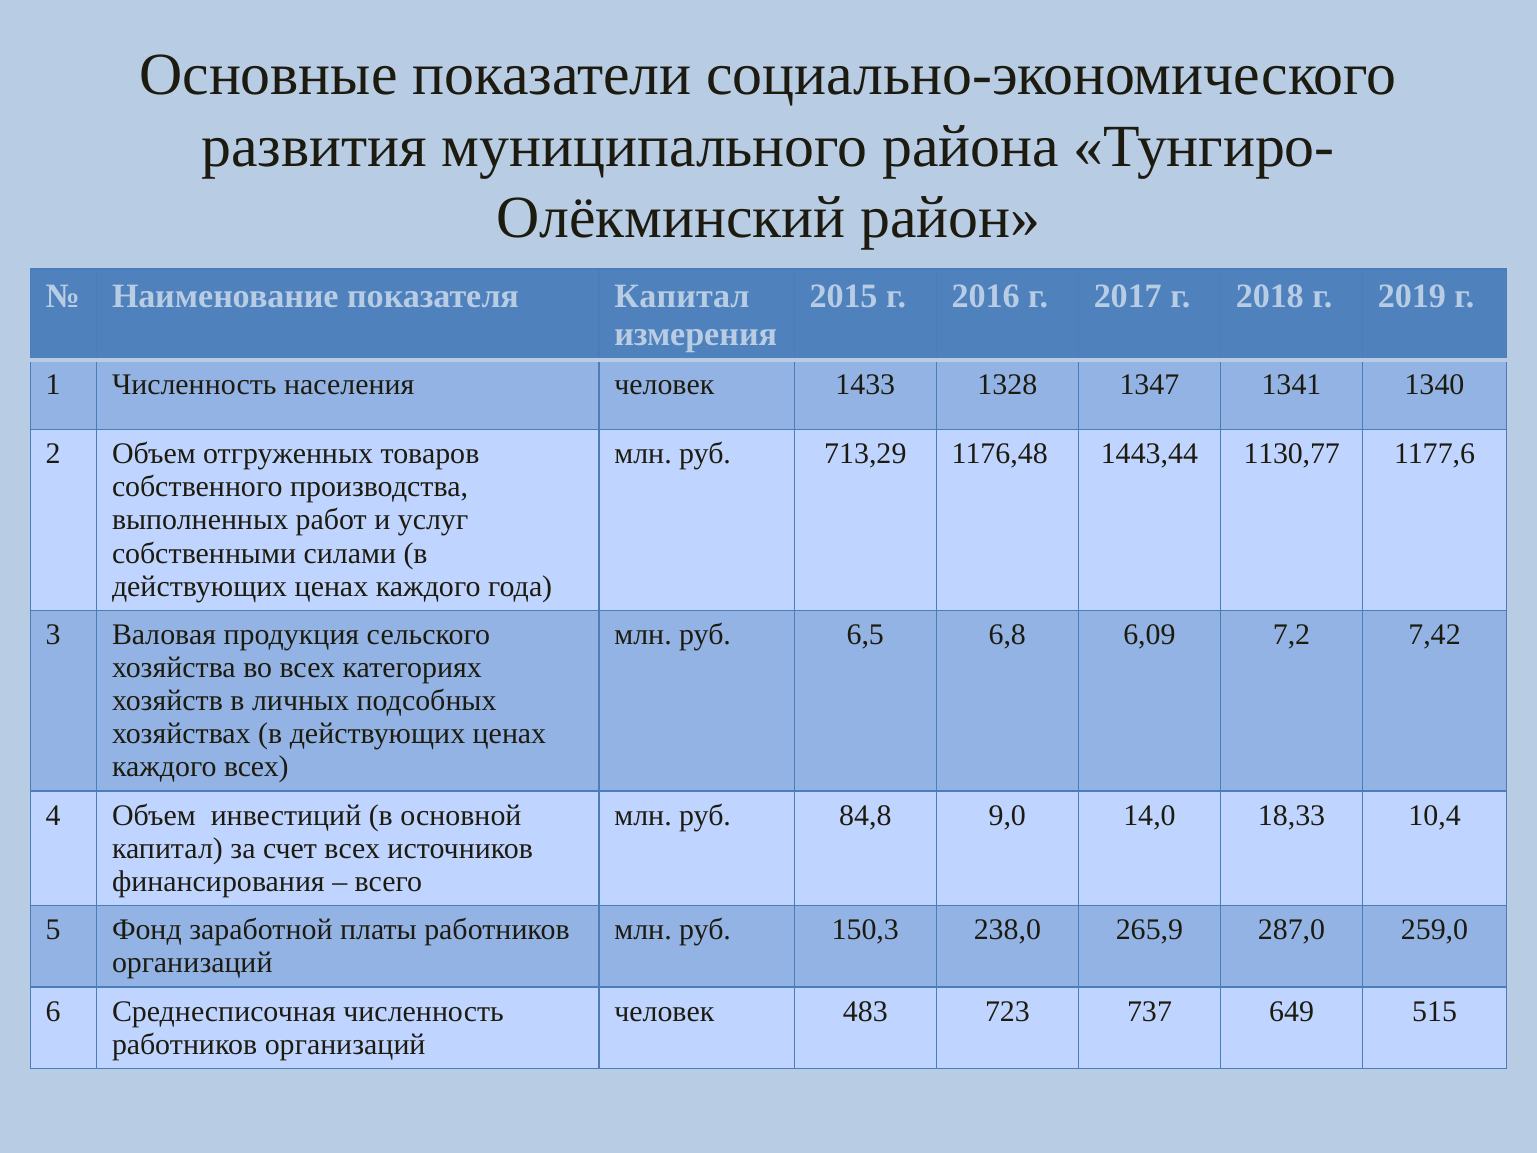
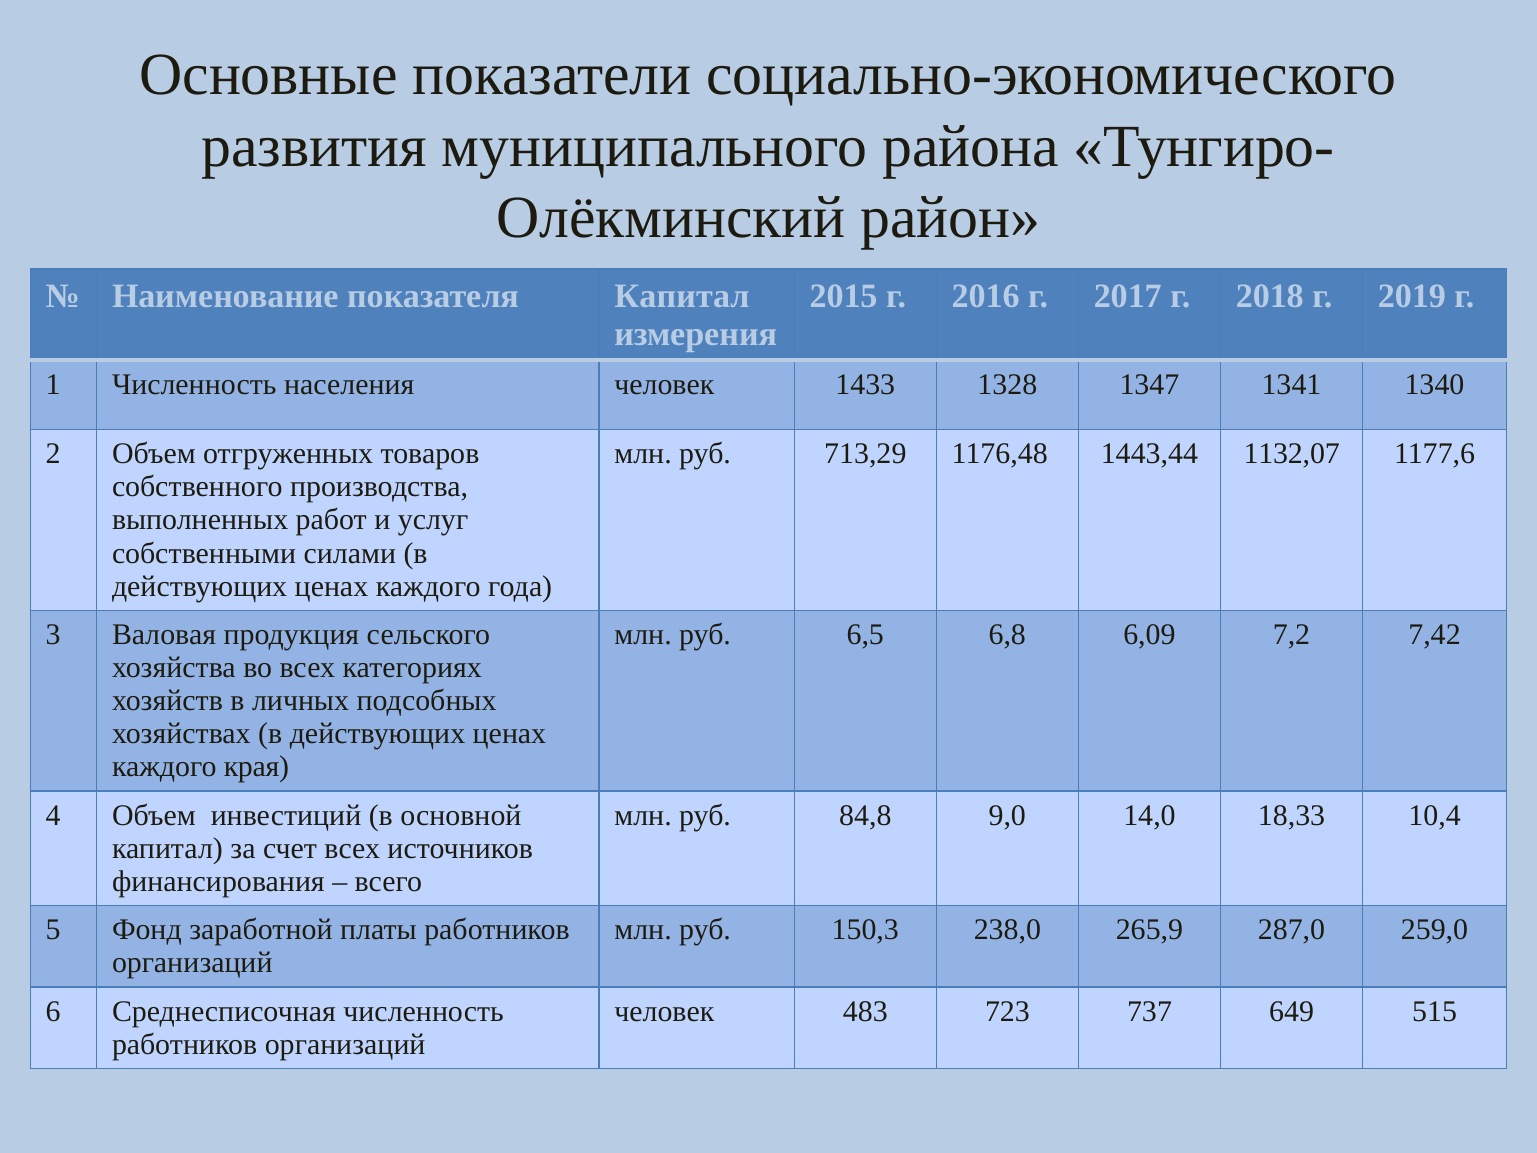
1130,77: 1130,77 -> 1132,07
каждого всех: всех -> края
